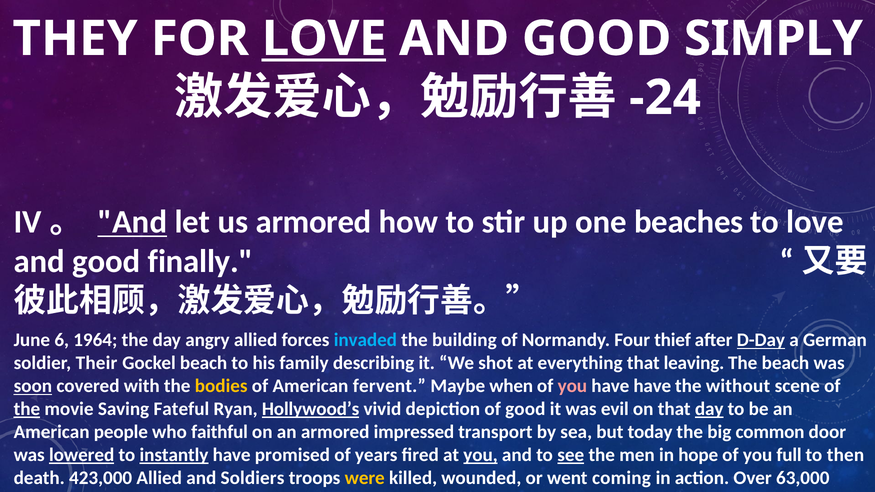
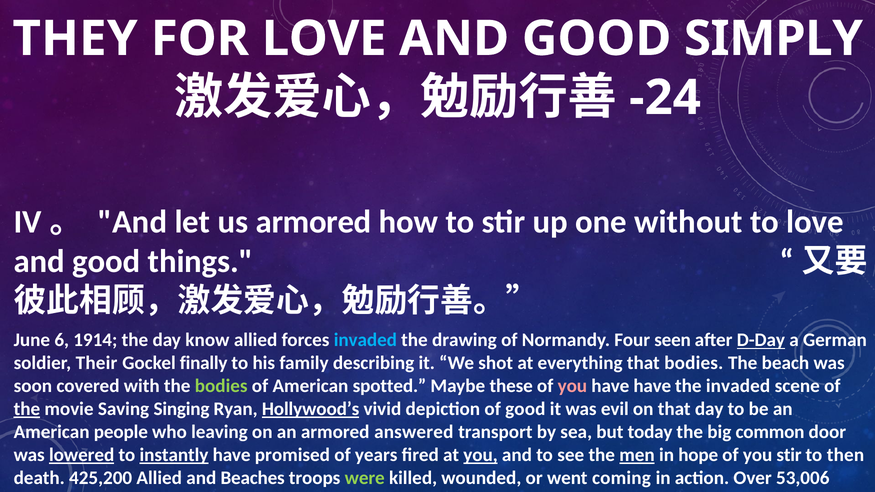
LOVE at (324, 39) underline: present -> none
And at (132, 222) underline: present -> none
beaches: beaches -> without
finally: finally -> things
1964: 1964 -> 1914
angry: angry -> know
building: building -> drawing
thief: thief -> seen
Gockel beach: beach -> finally
that leaving: leaving -> bodies
soon underline: present -> none
bodies at (221, 386) colour: yellow -> light green
fervent: fervent -> spotted
when: when -> these
the without: without -> invaded
Saving Fateful: Fateful -> Singing
day at (709, 409) underline: present -> none
faithful: faithful -> leaving
impressed: impressed -> answered
see underline: present -> none
men underline: none -> present
you full: full -> stir
423,000: 423,000 -> 425,200
Soldiers: Soldiers -> Beaches
were at (365, 478) colour: yellow -> light green
63,000: 63,000 -> 53,006
